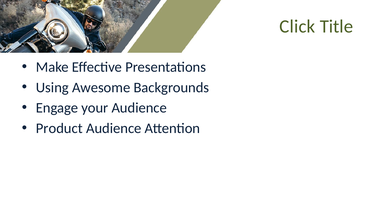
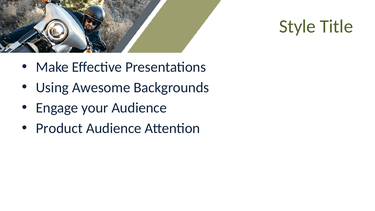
Click: Click -> Style
